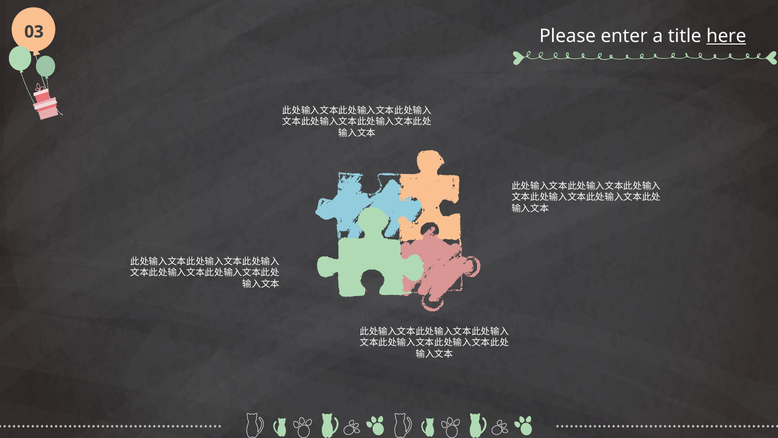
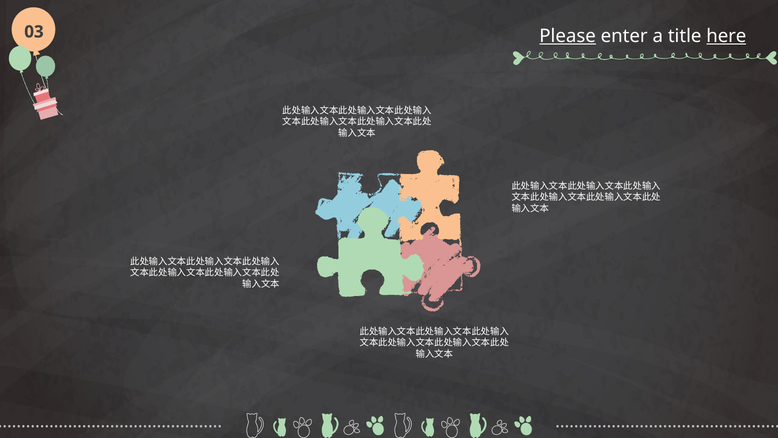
Please underline: none -> present
